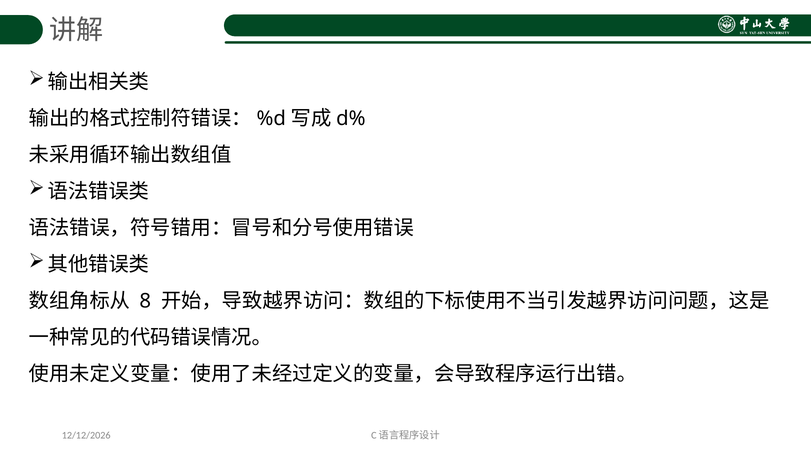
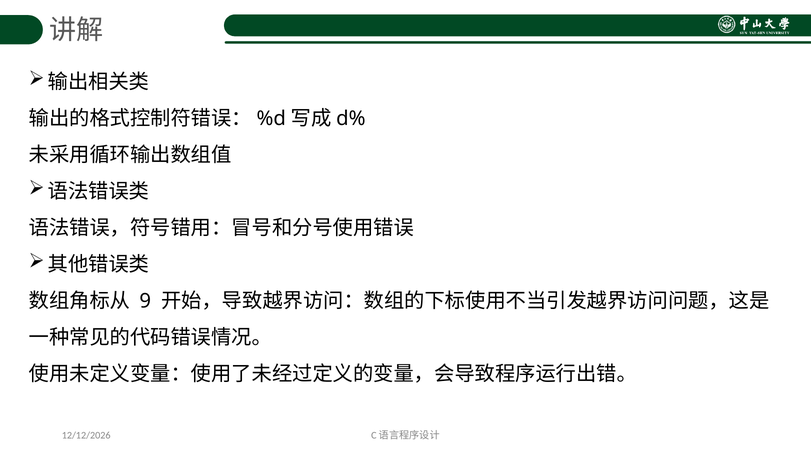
8: 8 -> 9
